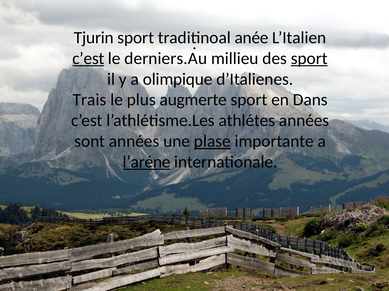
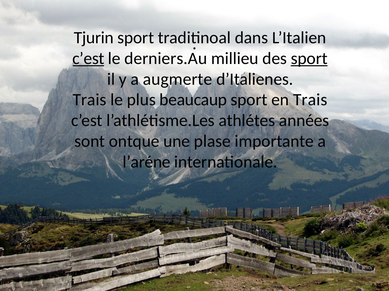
anée: anée -> dans
olimpique: olimpique -> augmerte
augmerte: augmerte -> beaucaup
en Dans: Dans -> Trais
sont années: années -> ontque
plase underline: present -> none
l’aréne underline: present -> none
